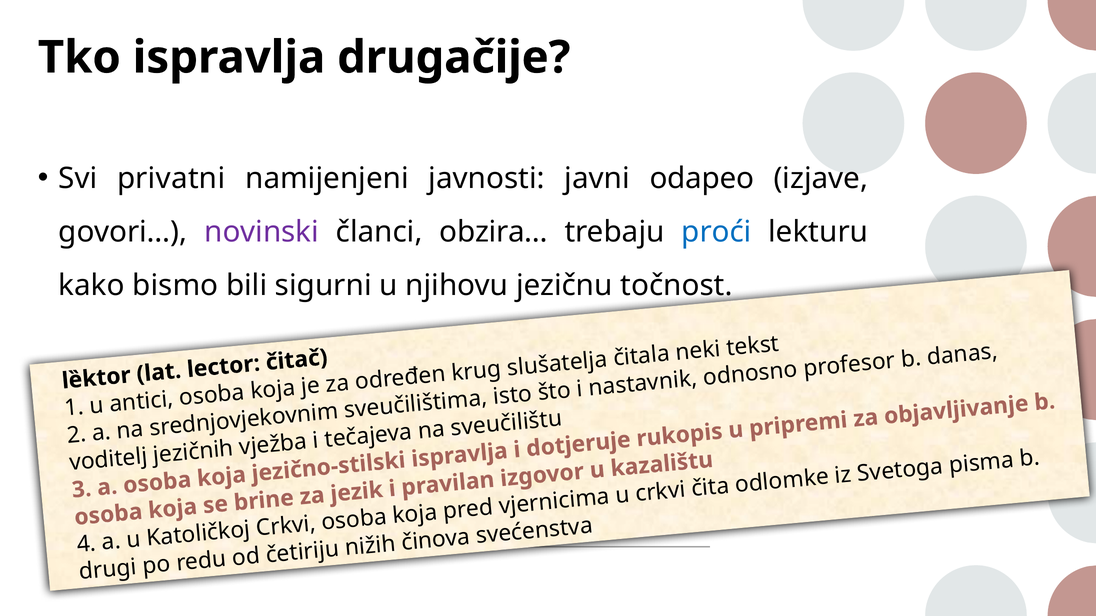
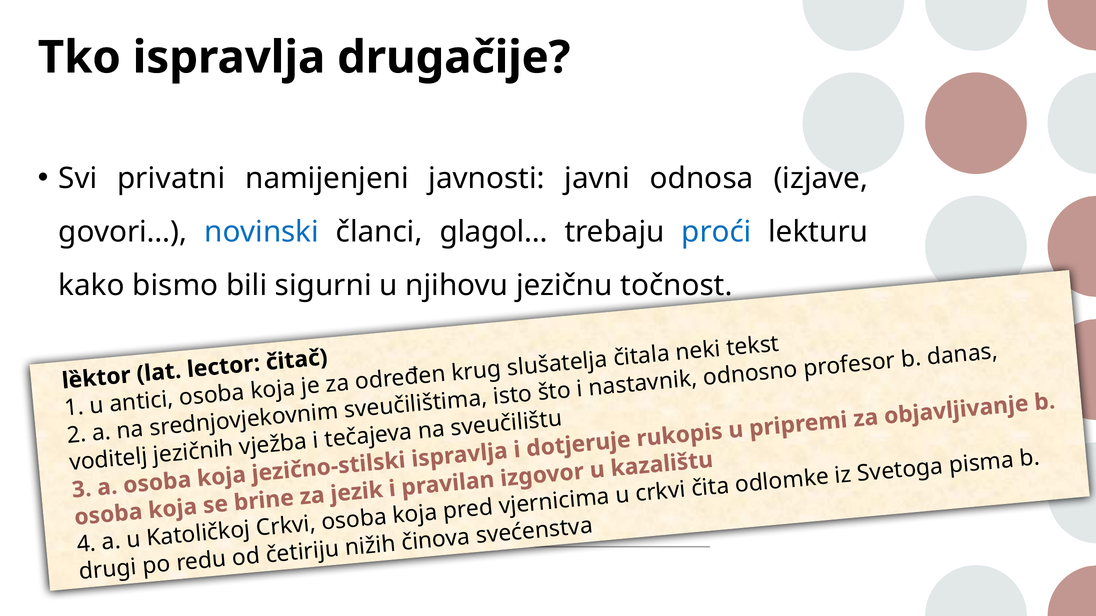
odapeo: odapeo -> odnosa
novinski colour: purple -> blue
obzira…: obzira… -> glagol…
